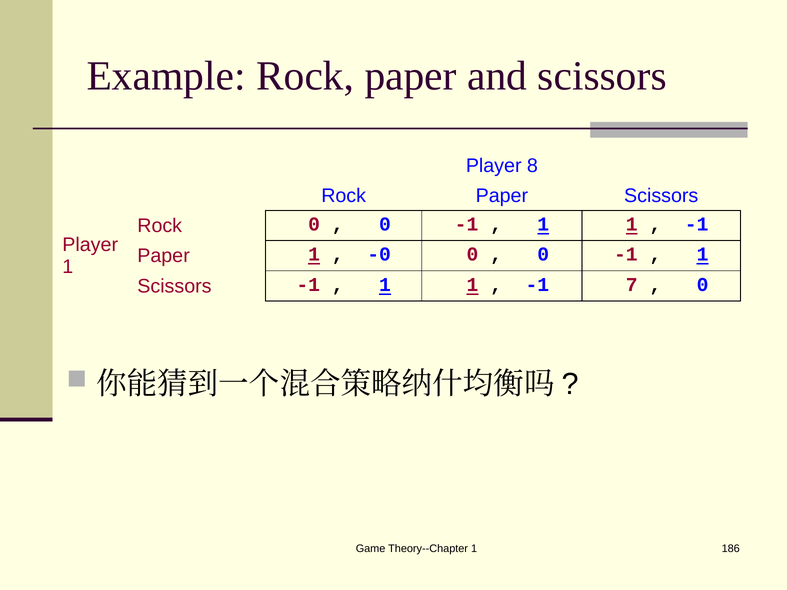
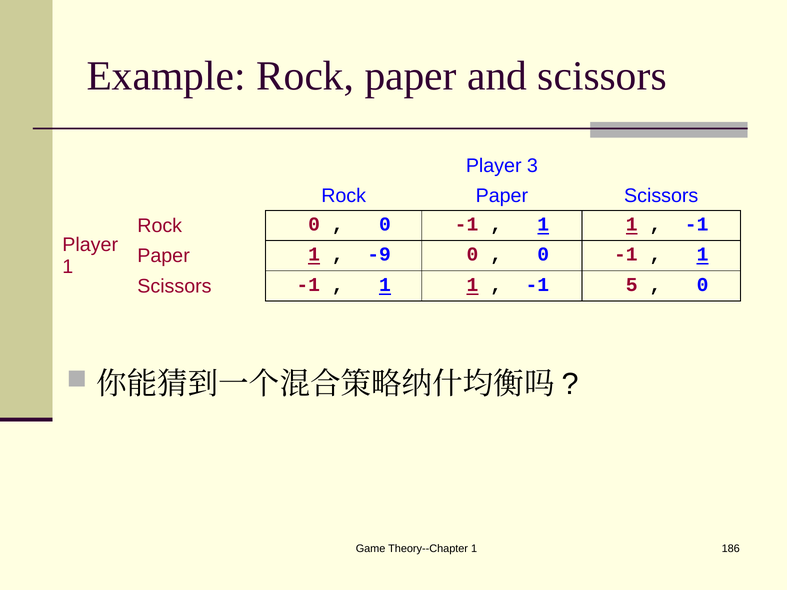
8: 8 -> 3
-0: -0 -> -9
7: 7 -> 5
